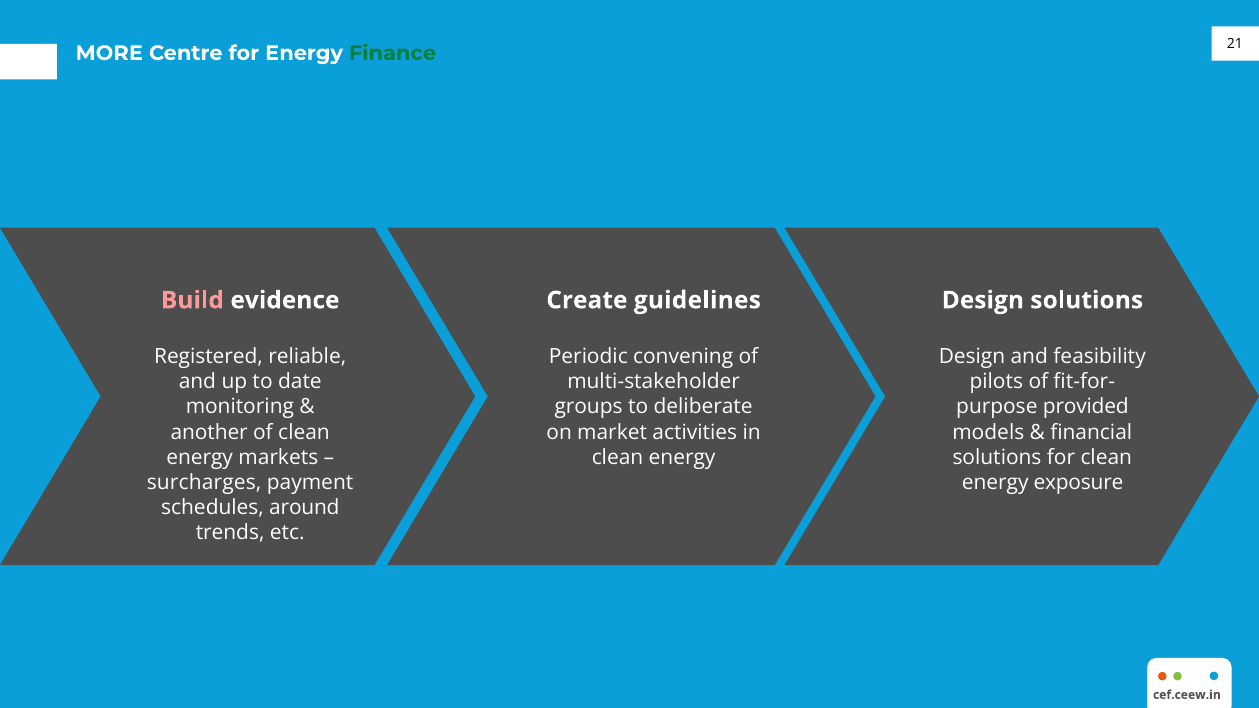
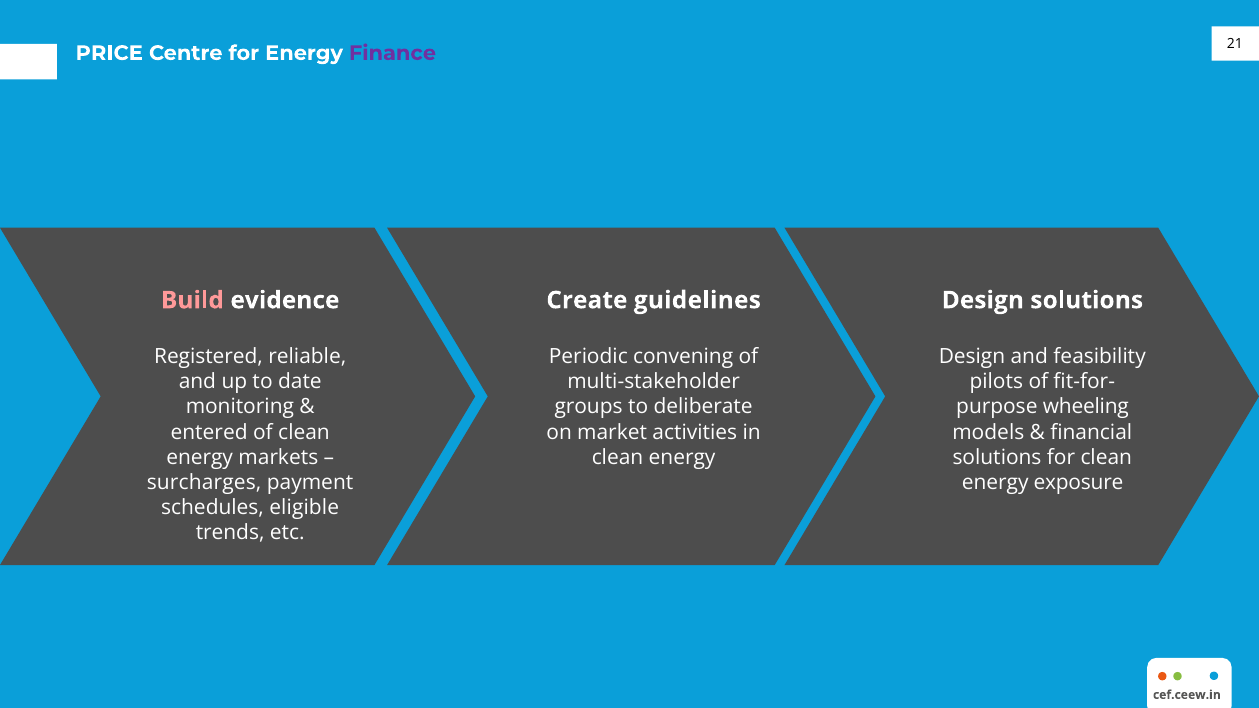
MORE: MORE -> PRICE
Finance colour: green -> purple
provided: provided -> wheeling
another: another -> entered
around: around -> eligible
